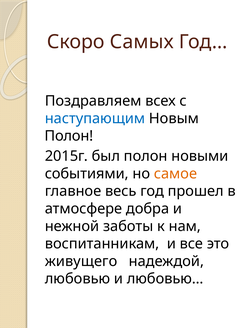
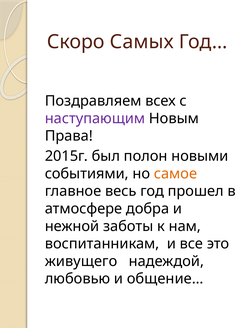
наступающим colour: blue -> purple
Полон at (69, 136): Полон -> Права
любовью…: любовью… -> общение…
